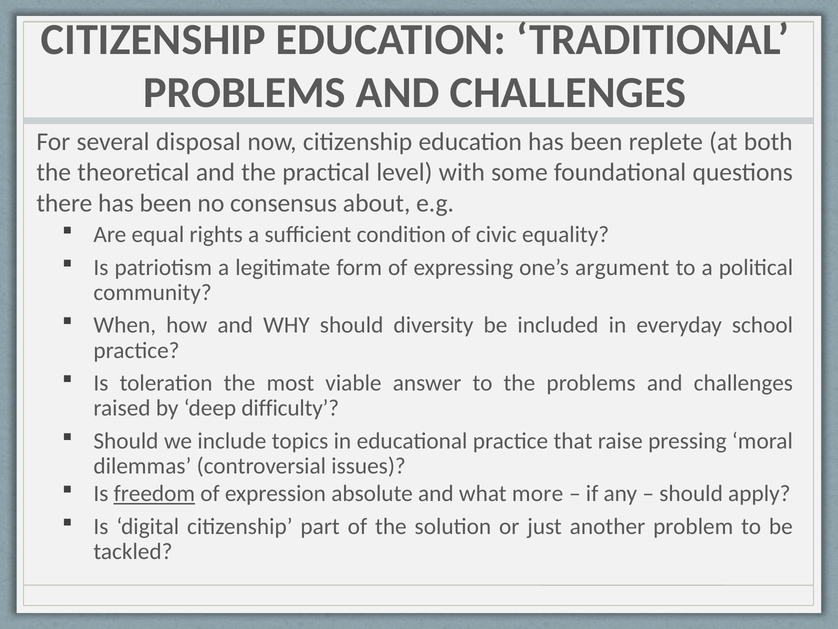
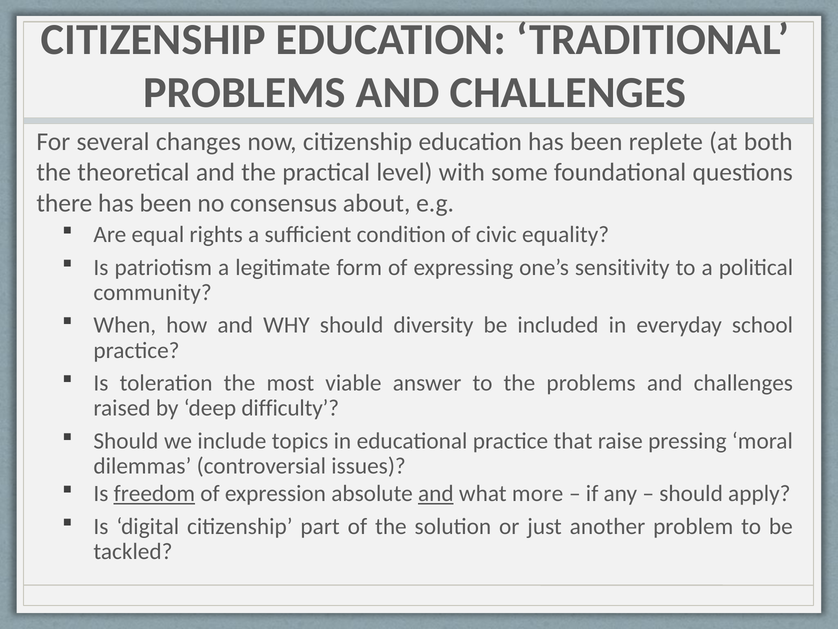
disposal: disposal -> changes
argument: argument -> sensitivity
and at (436, 493) underline: none -> present
